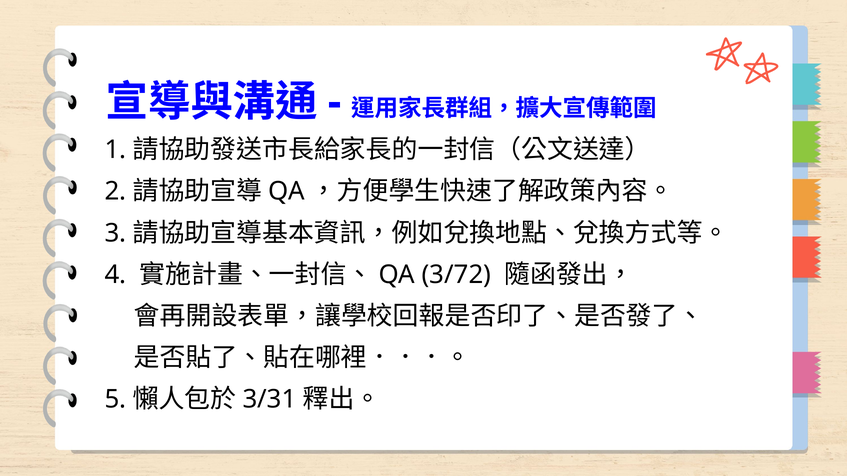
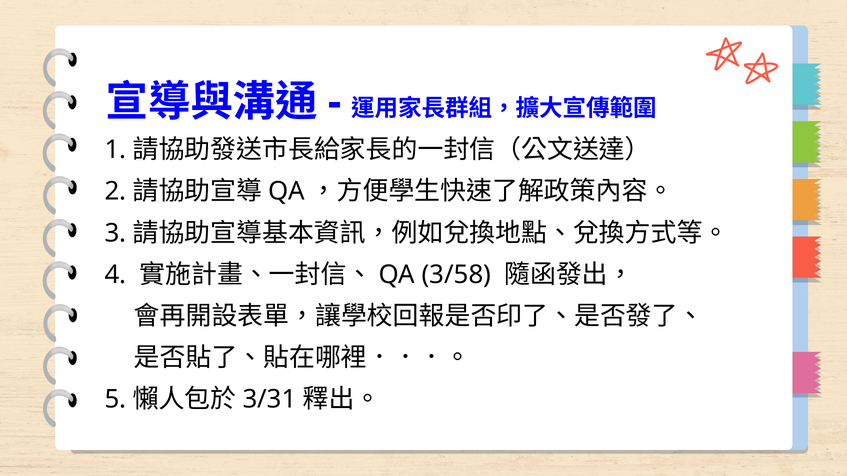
3/72: 3/72 -> 3/58
